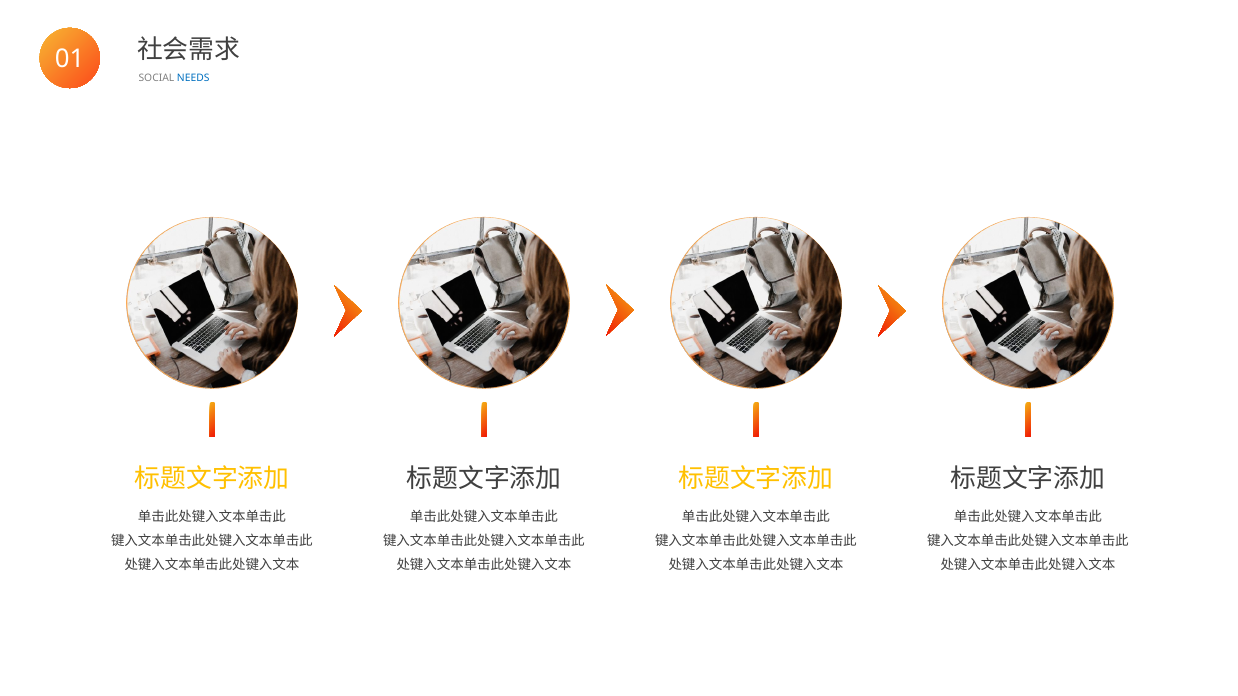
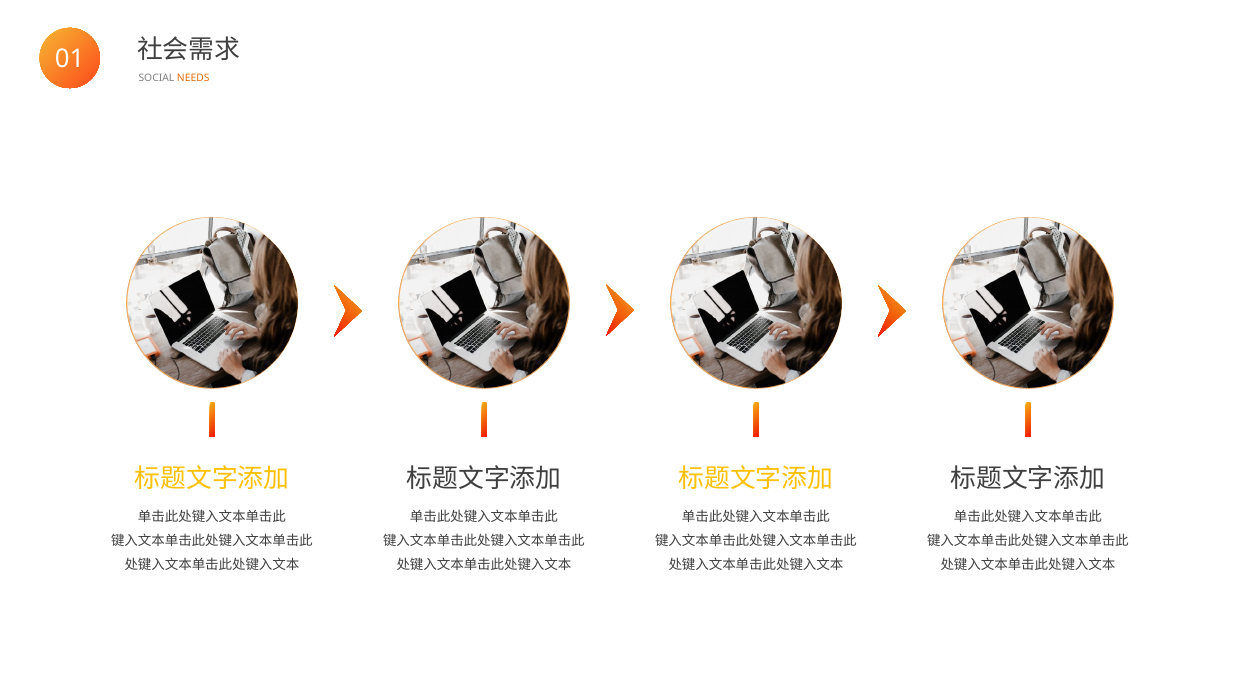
NEEDS colour: blue -> orange
